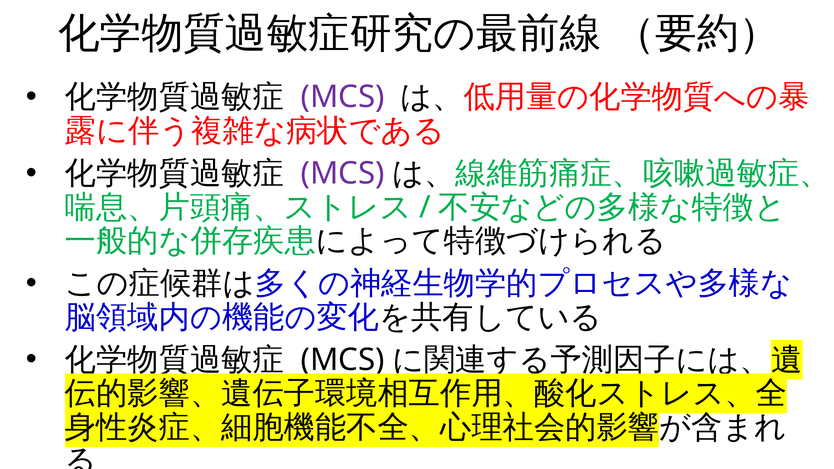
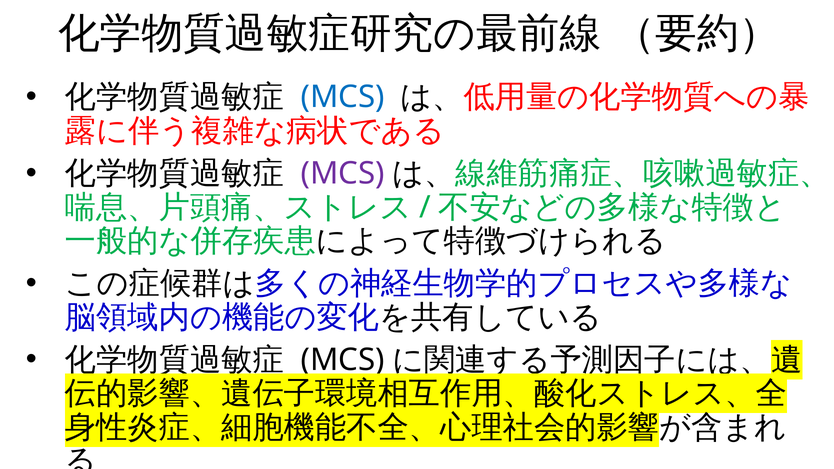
MCS at (343, 97) colour: purple -> blue
